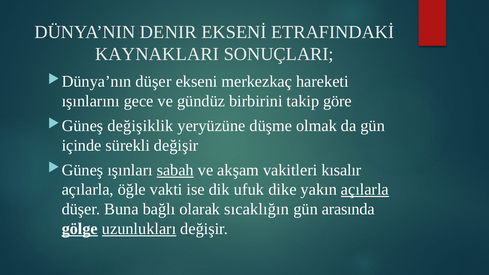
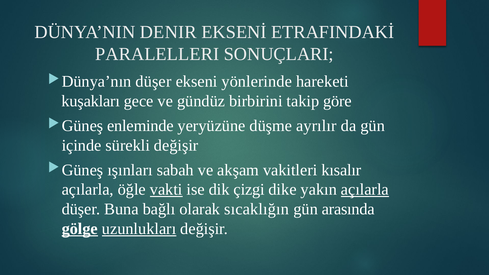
KAYNAKLARI: KAYNAKLARI -> PARALELLERI
merkezkaç: merkezkaç -> yönlerinde
ışınlarını: ışınlarını -> kuşakları
değişiklik: değişiklik -> enleminde
olmak: olmak -> ayrılır
sabah underline: present -> none
vakti underline: none -> present
ufuk: ufuk -> çizgi
